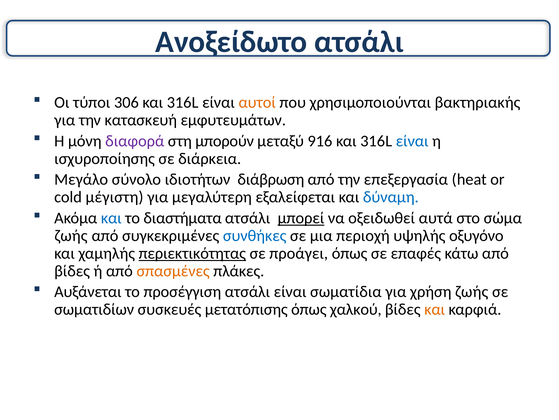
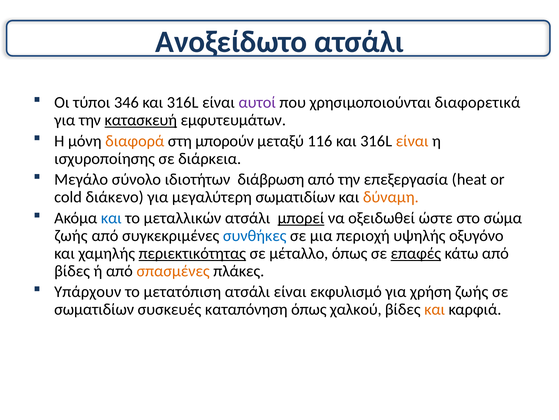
306: 306 -> 346
αυτοί colour: orange -> purple
βακτηριακής: βακτηριακής -> διαφορετικά
κατασκευή underline: none -> present
διαφορά colour: purple -> orange
916: 916 -> 116
είναι at (412, 141) colour: blue -> orange
μέγιστη: μέγιστη -> διάκενο
μεγαλύτερη εξαλείφεται: εξαλείφεται -> σωματιδίων
δύναμη colour: blue -> orange
διαστήματα: διαστήματα -> μεταλλικών
αυτά: αυτά -> ώστε
προάγει: προάγει -> μέταλλο
επαφές underline: none -> present
Αυξάνεται: Αυξάνεται -> Υπάρχουν
προσέγγιση: προσέγγιση -> μετατόπιση
σωματίδια: σωματίδια -> εκφυλισμό
μετατόπισης: μετατόπισης -> καταπόνηση
